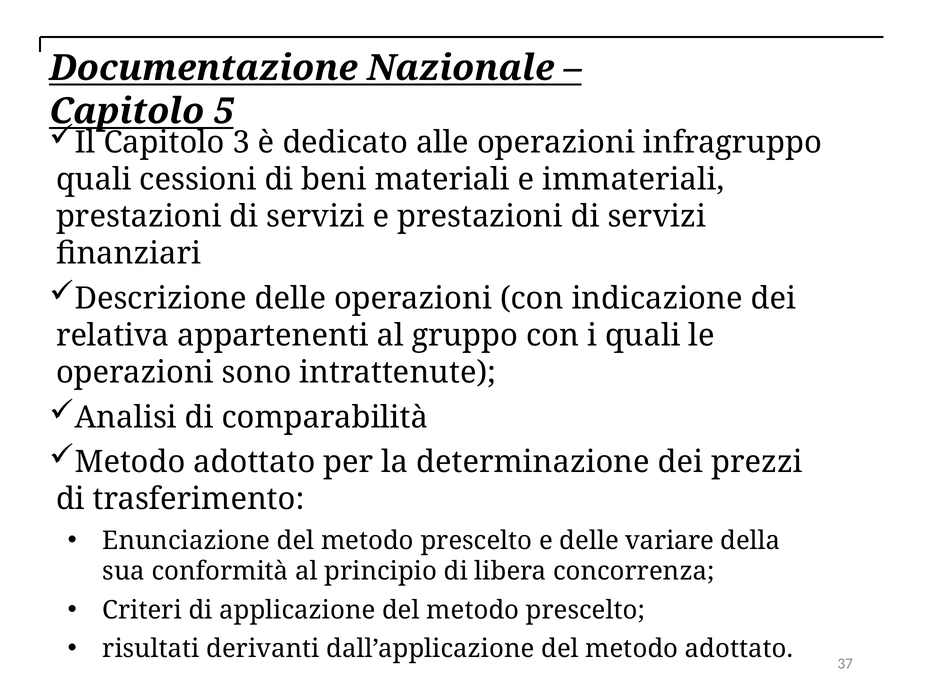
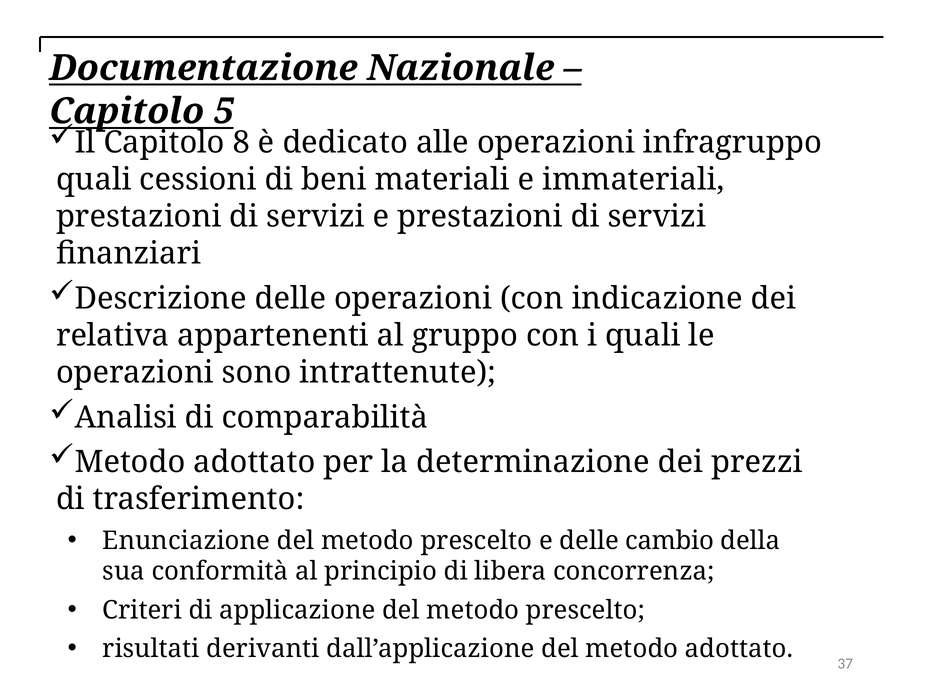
3: 3 -> 8
variare: variare -> cambio
